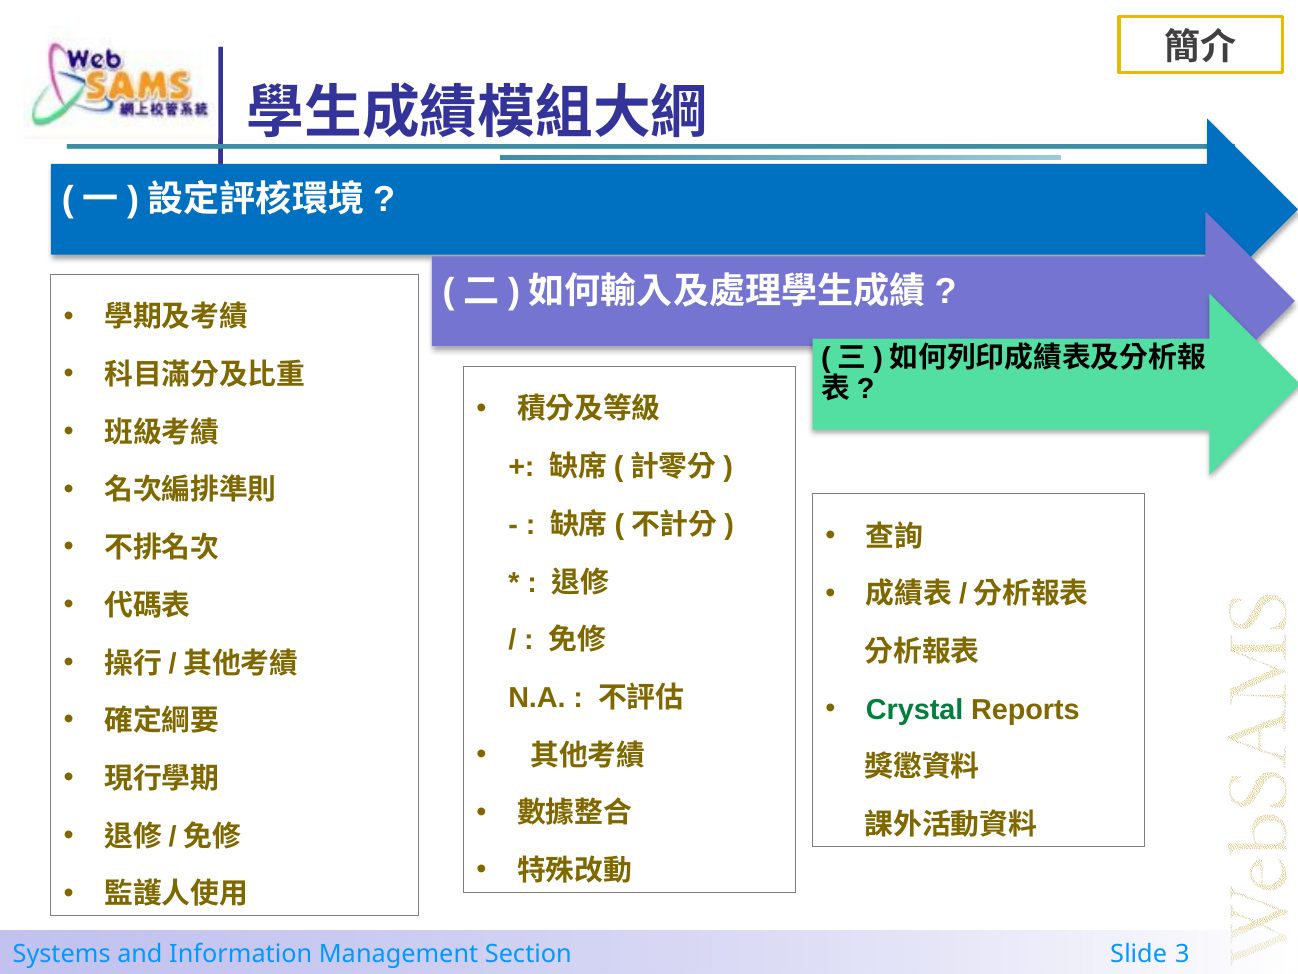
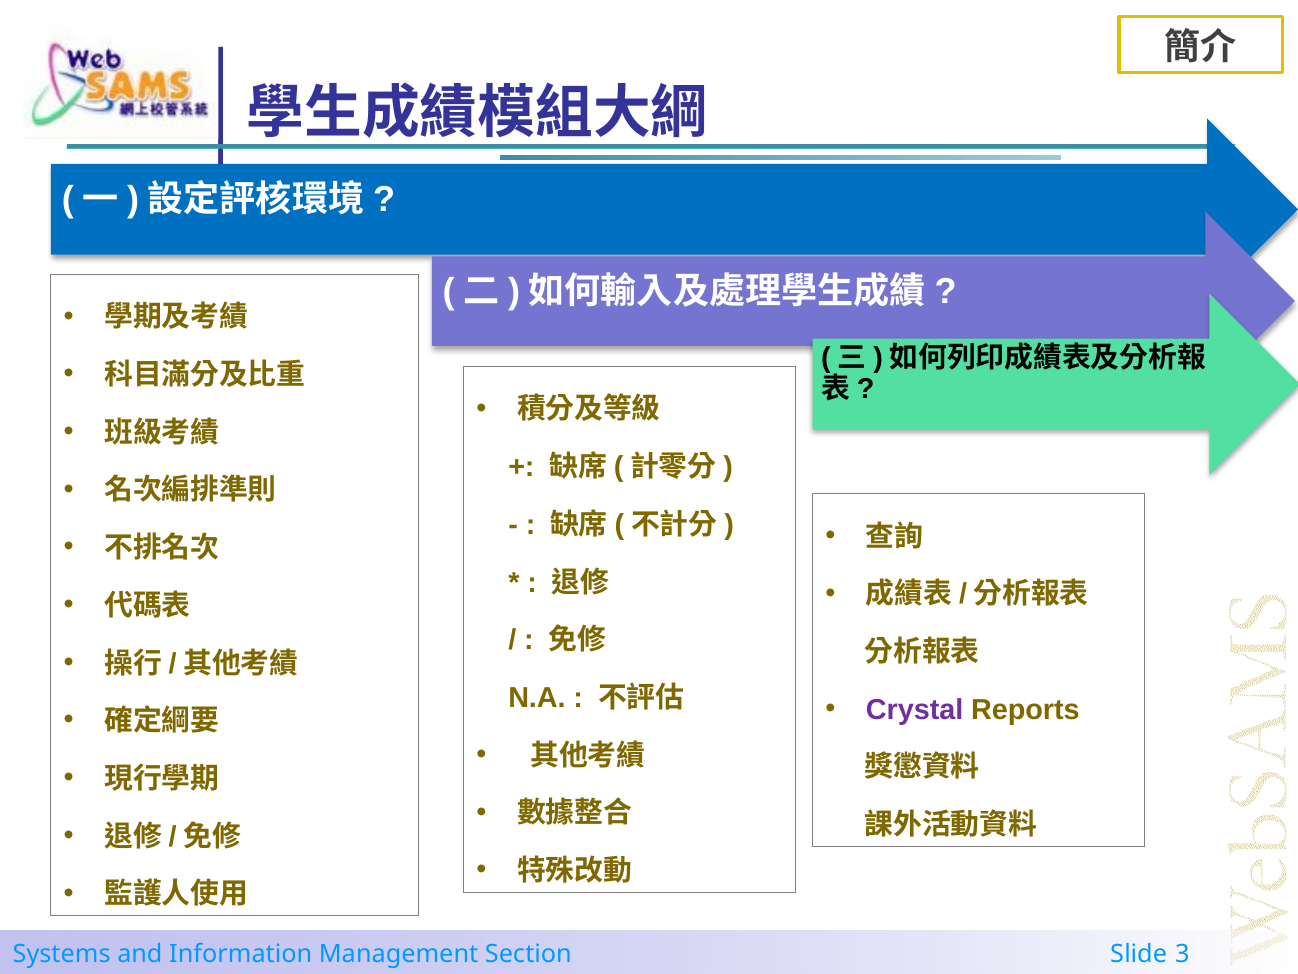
Crystal colour: green -> purple
